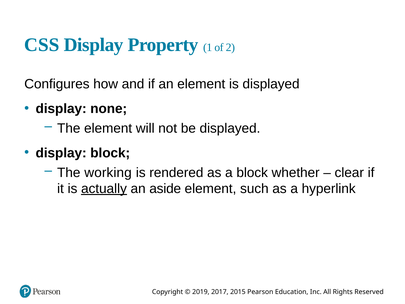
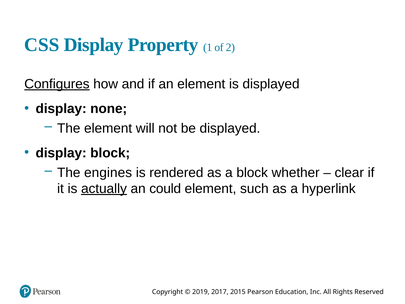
Configures underline: none -> present
working: working -> engines
aside: aside -> could
